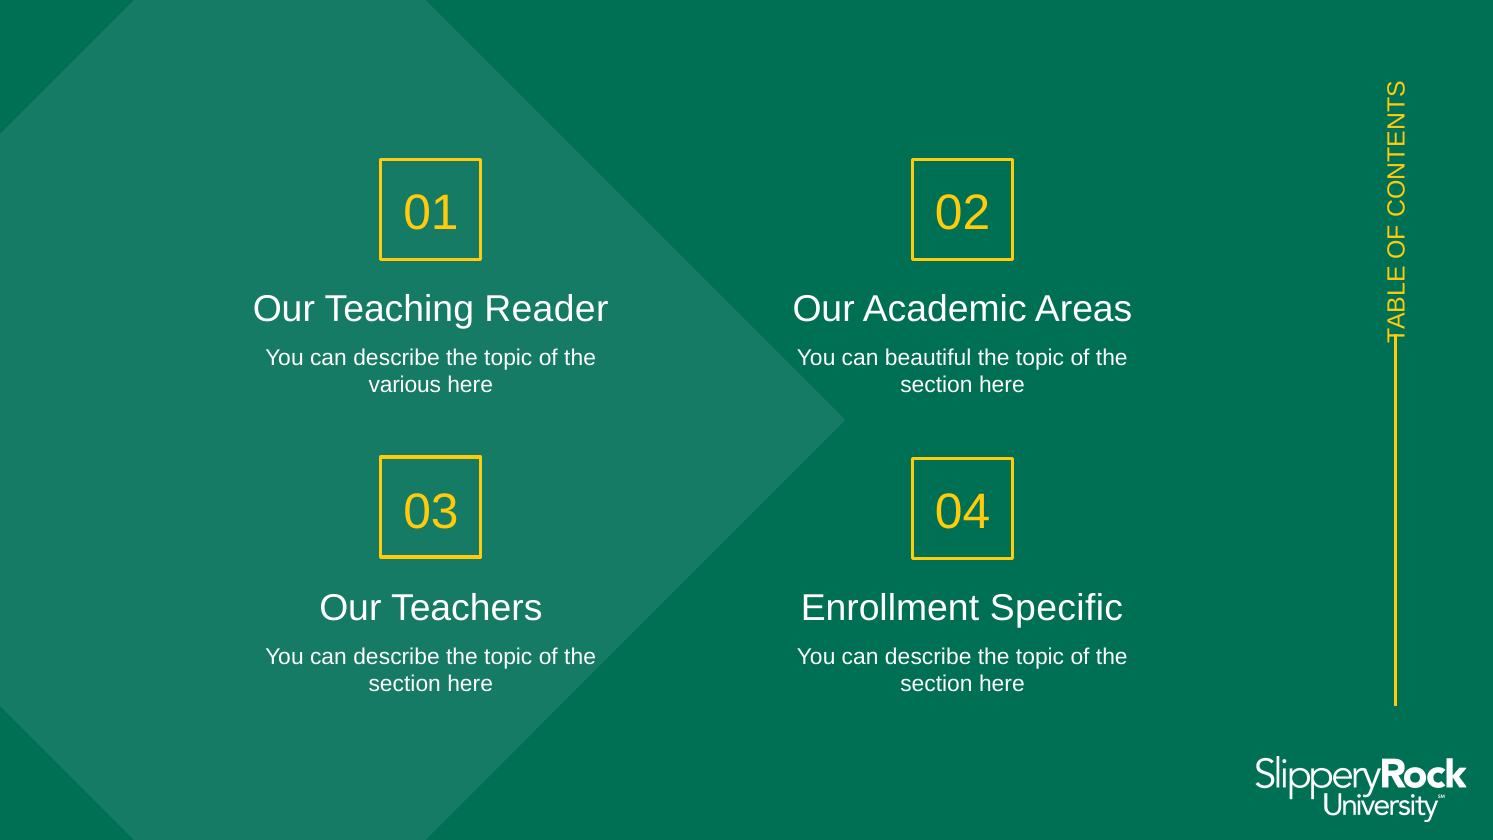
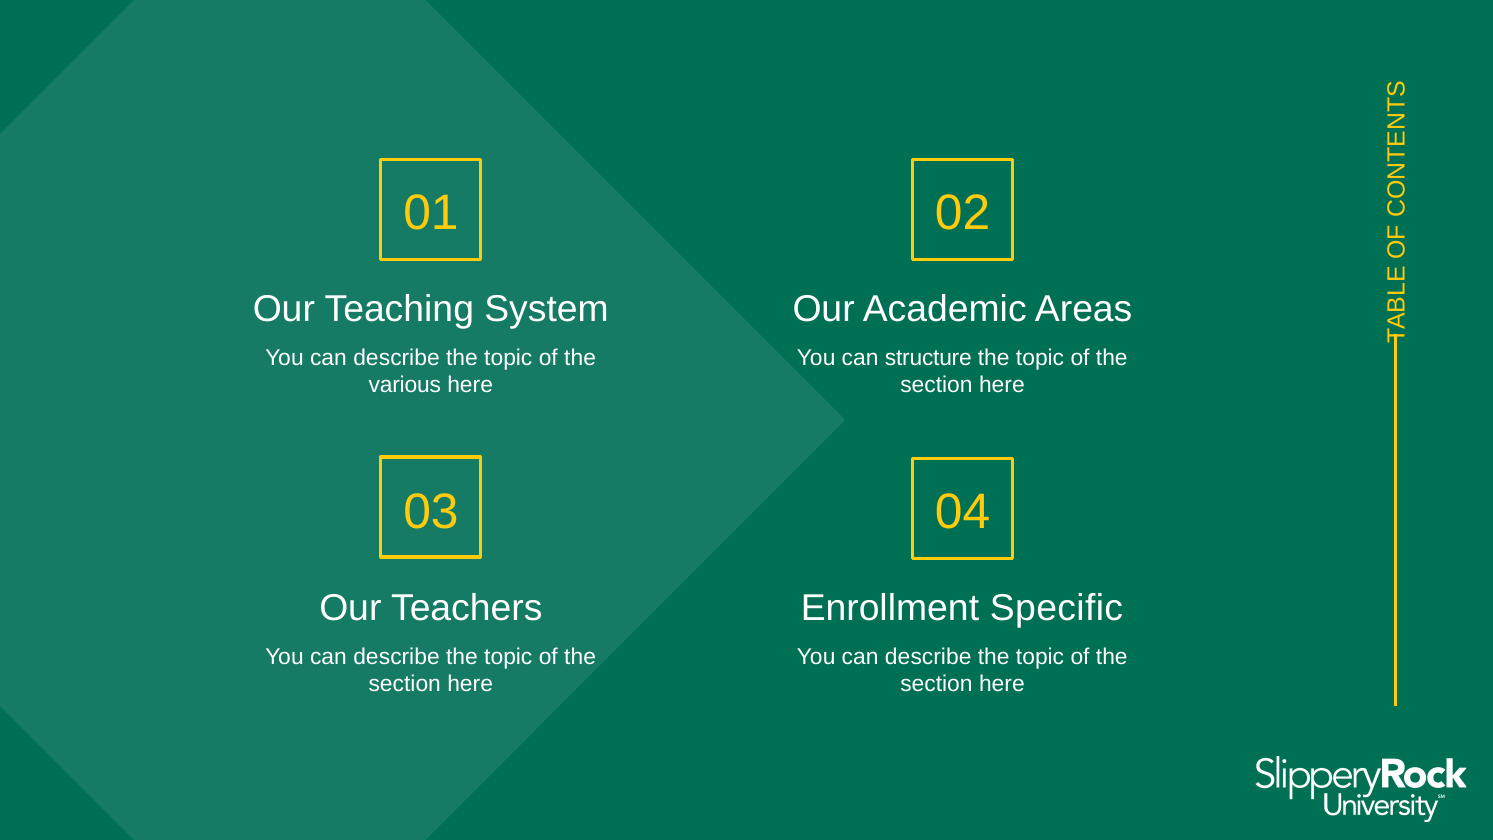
Reader: Reader -> System
beautiful: beautiful -> structure
